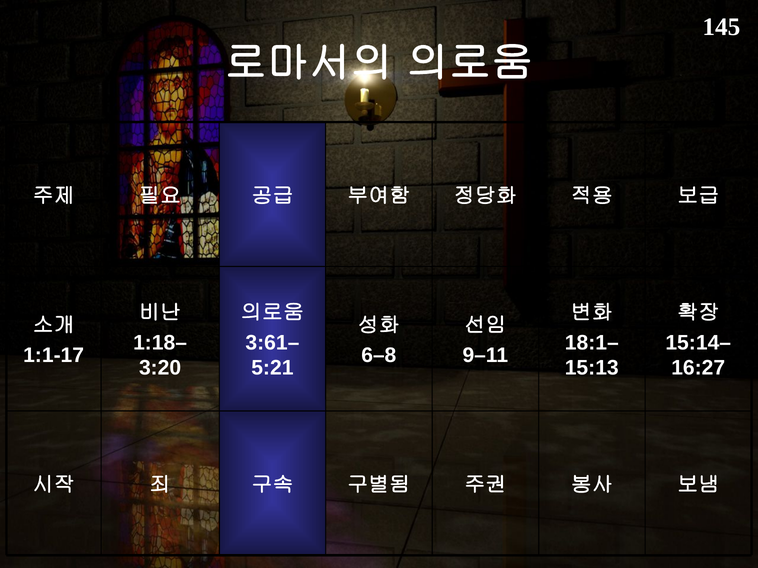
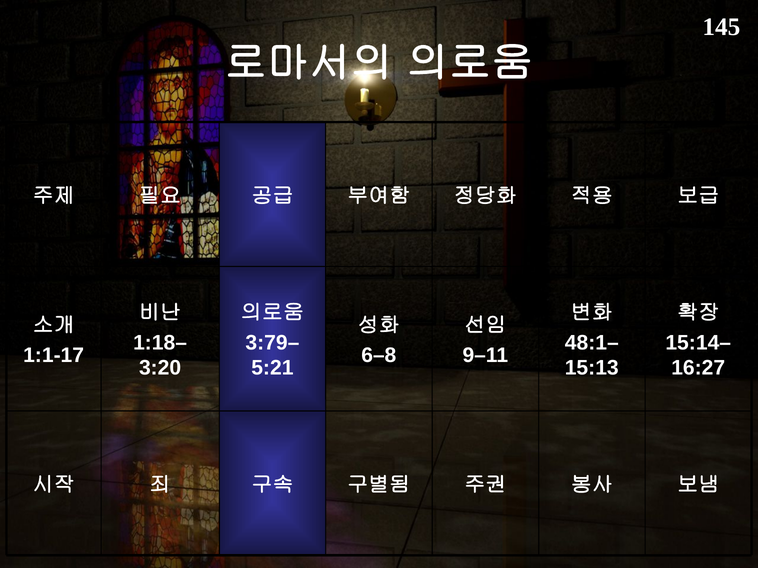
3:61–: 3:61– -> 3:79–
18:1–: 18:1– -> 48:1–
